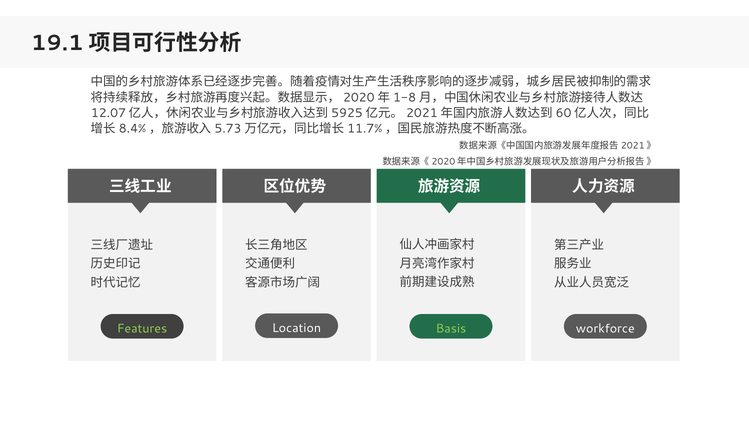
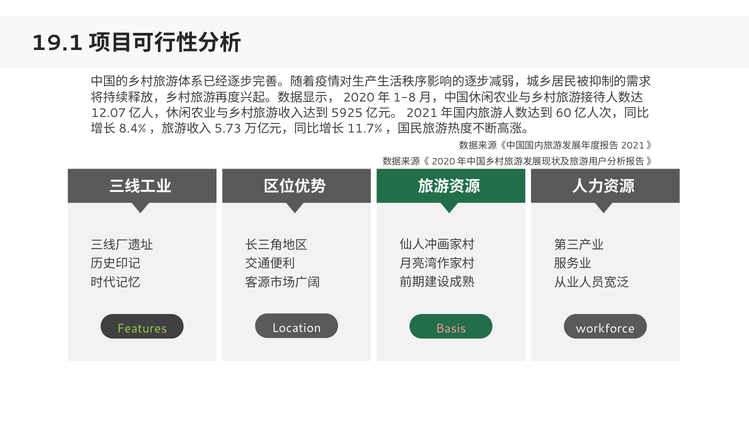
Basis colour: light green -> pink
